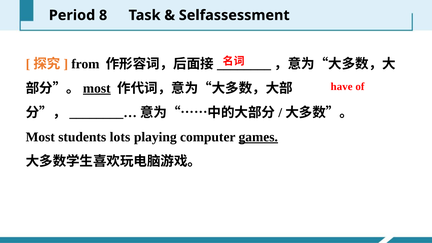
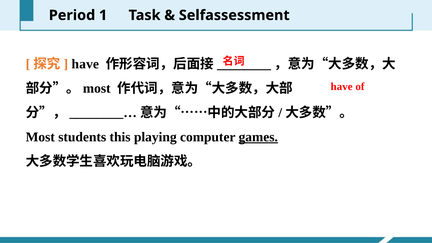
8: 8 -> 1
from at (85, 64): from -> have
most at (97, 88) underline: present -> none
lots: lots -> this
